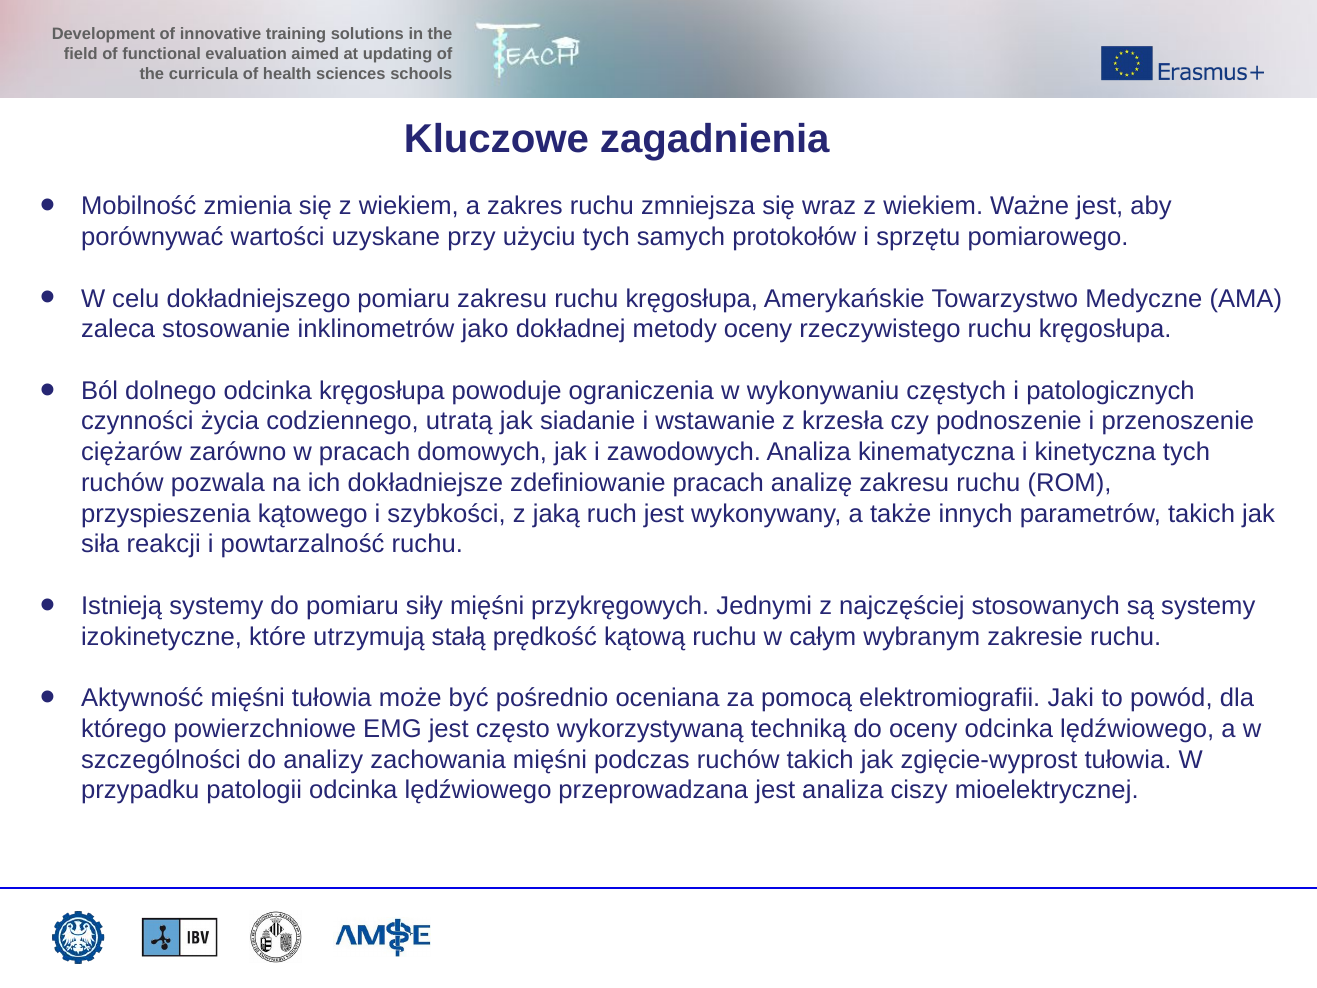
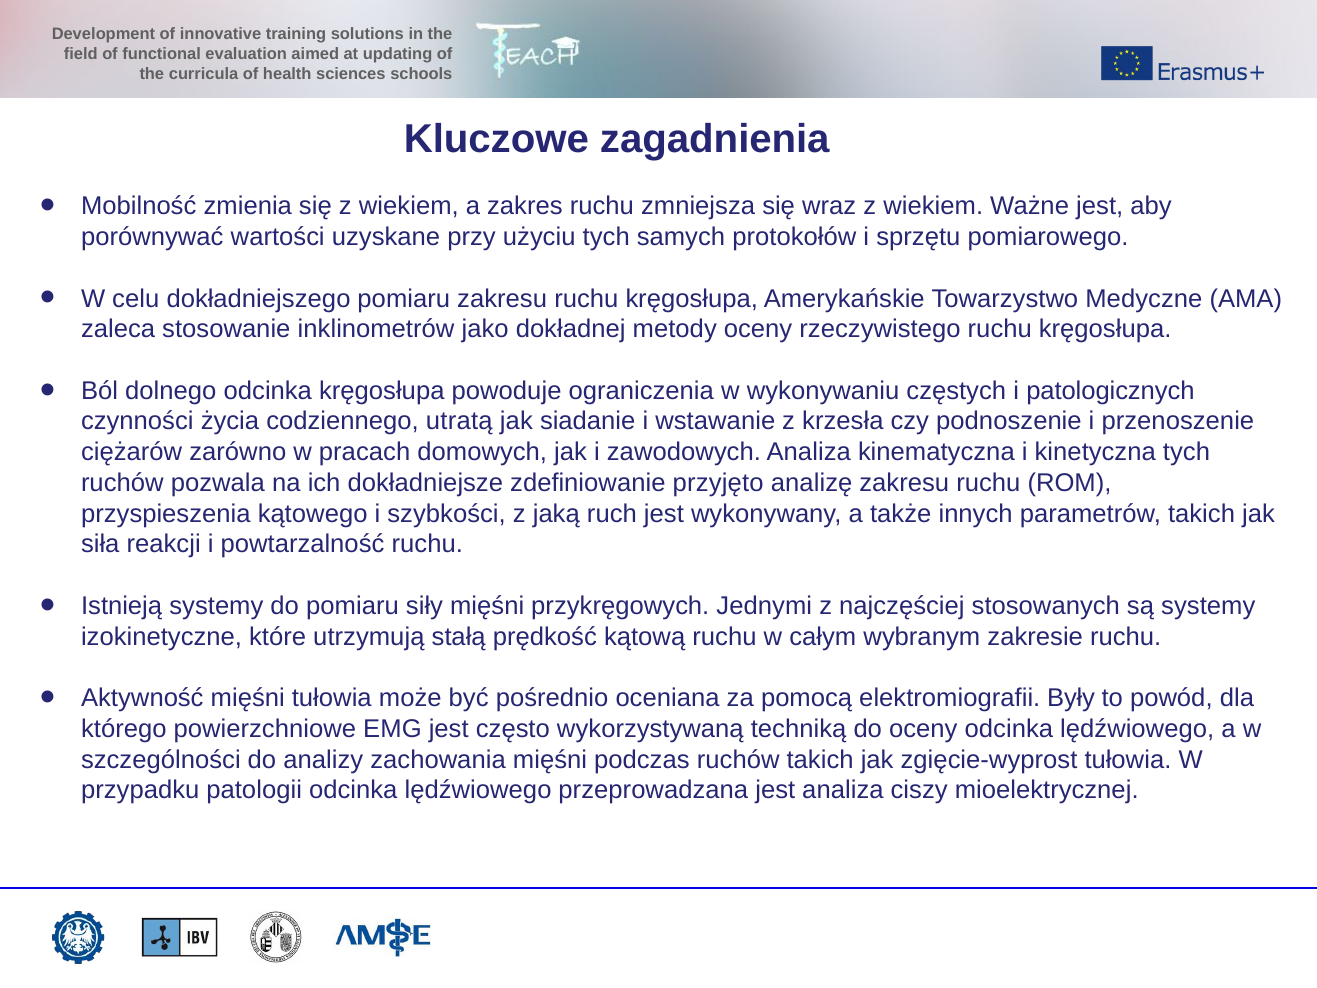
zdefiniowanie pracach: pracach -> przyjęto
Jaki: Jaki -> Były
